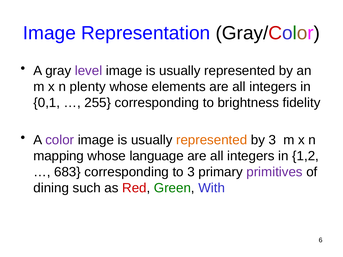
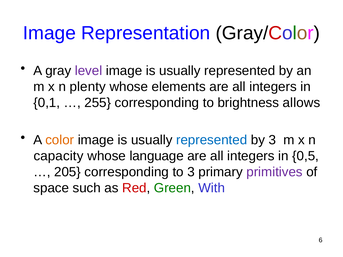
fidelity: fidelity -> allows
color colour: purple -> orange
represented at (212, 140) colour: orange -> blue
mapping: mapping -> capacity
1,2: 1,2 -> 0,5
683: 683 -> 205
dining: dining -> space
